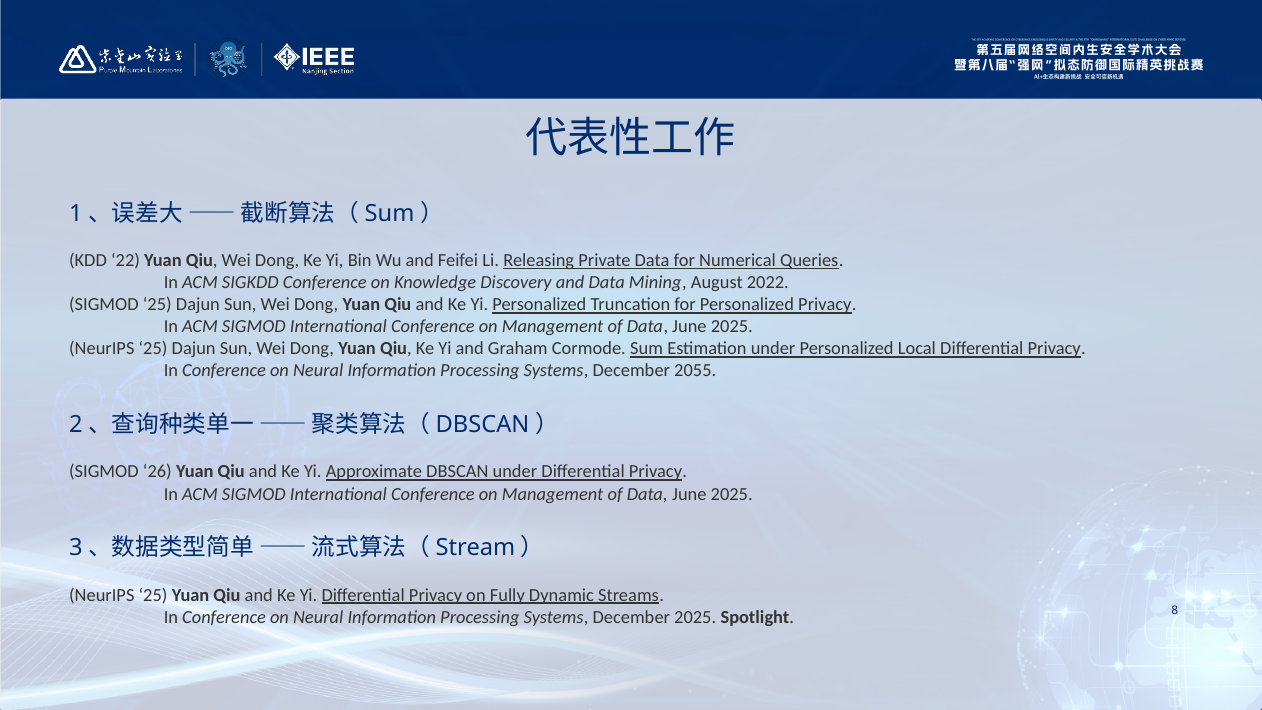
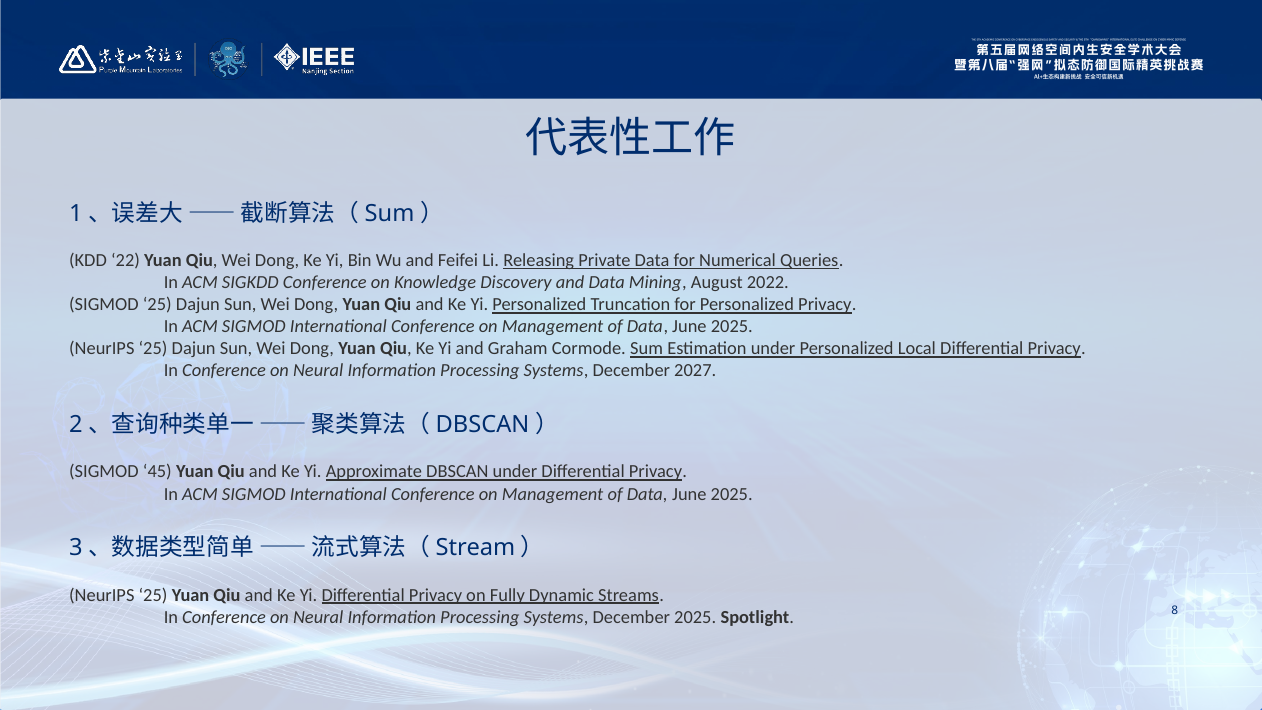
2055: 2055 -> 2027
26: 26 -> 45
